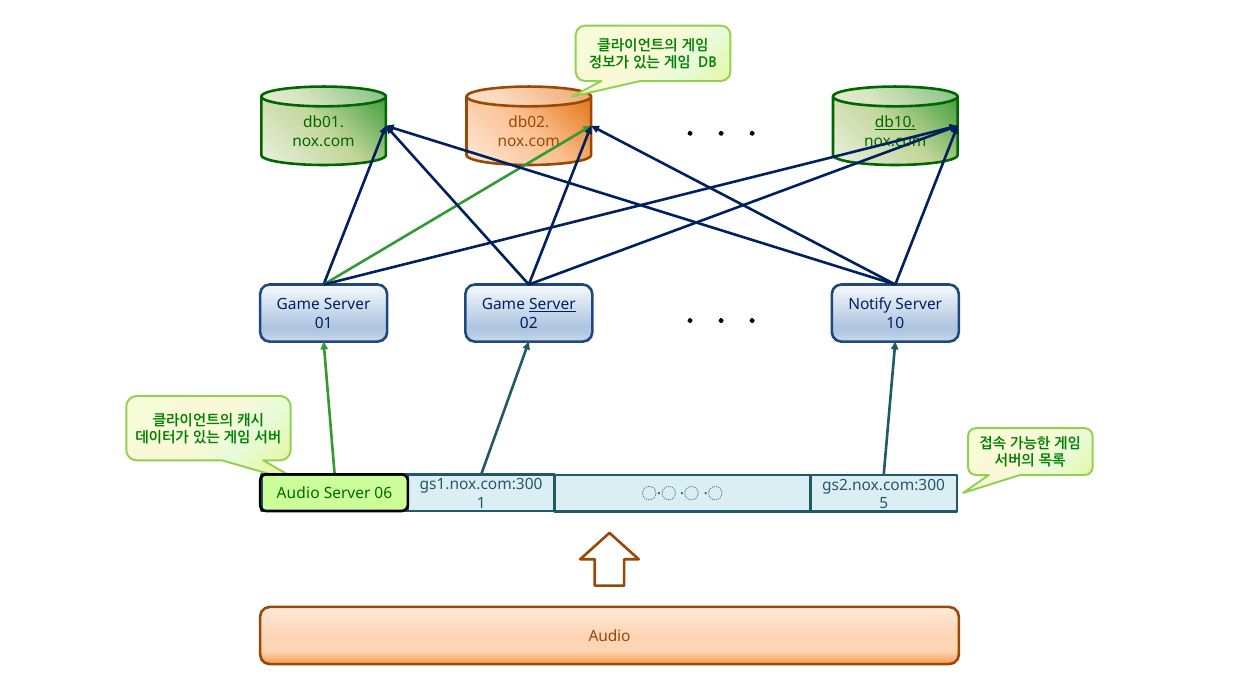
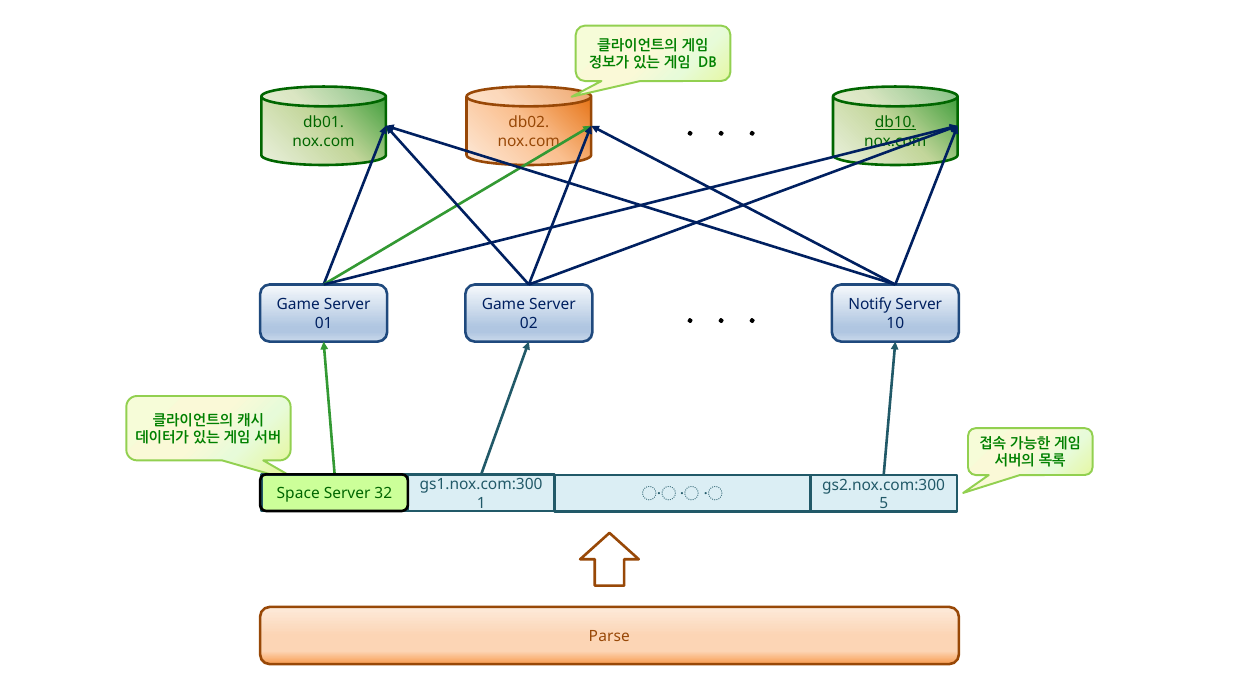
Server at (552, 305) underline: present -> none
Audio at (298, 494): Audio -> Space
06: 06 -> 32
Audio at (610, 637): Audio -> Parse
